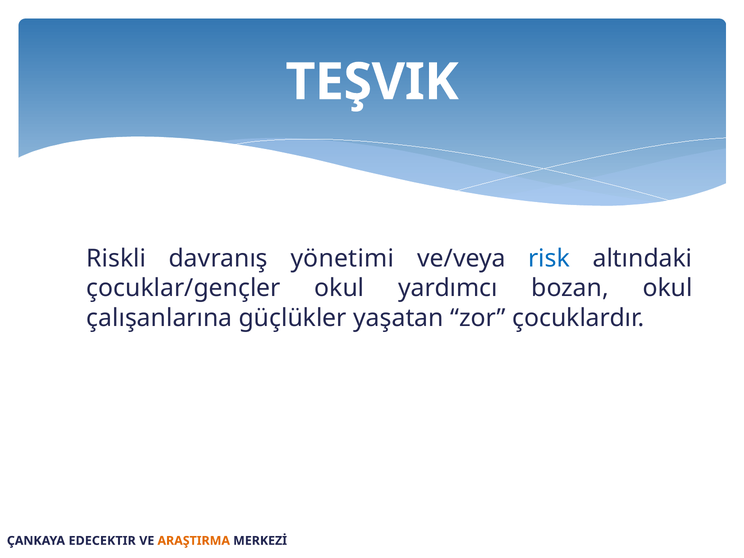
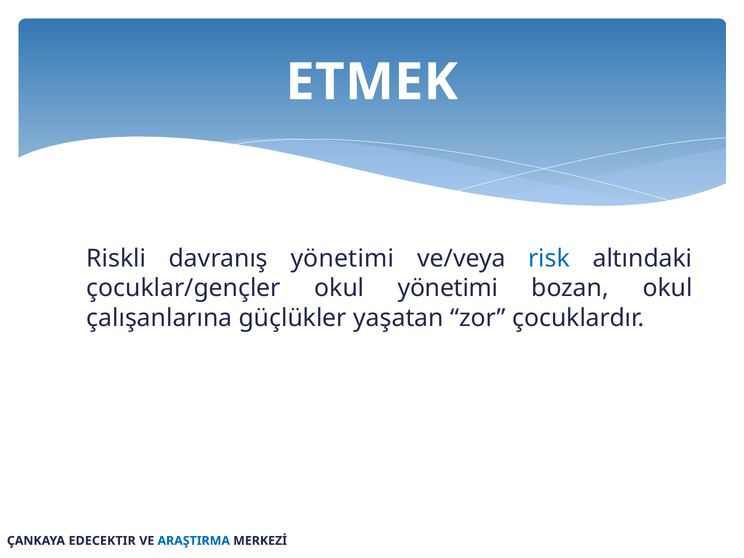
TEŞVIK: TEŞVIK -> ETMEK
okul yardımcı: yardımcı -> yönetimi
ARAŞTIRMA colour: orange -> blue
